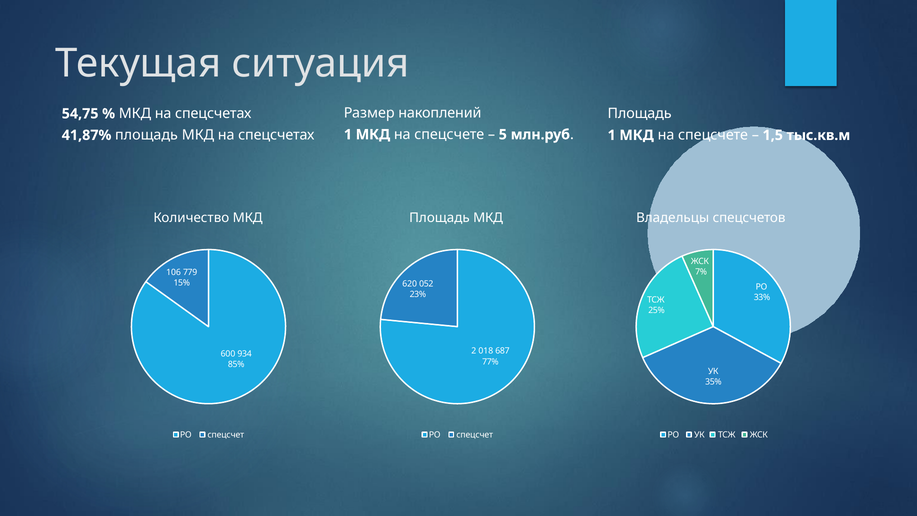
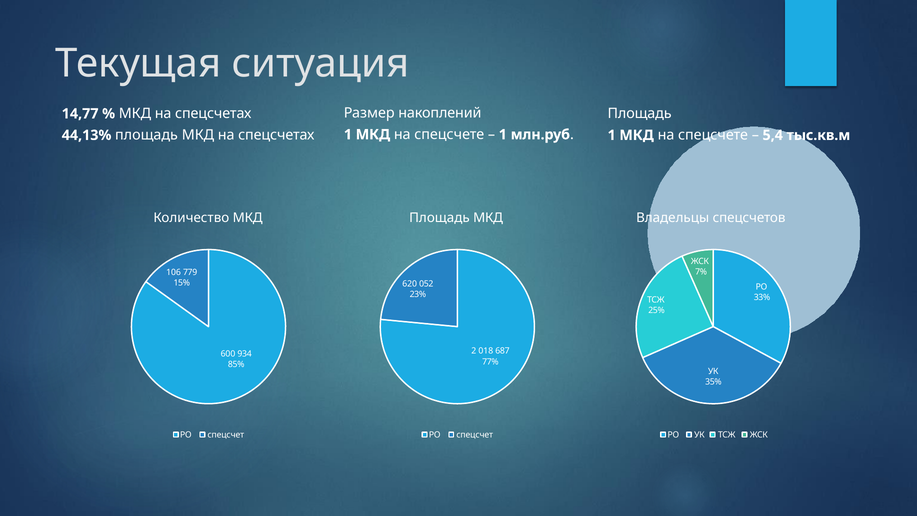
54,75: 54,75 -> 14,77
5 at (503, 135): 5 -> 1
41,87%: 41,87% -> 44,13%
1,5: 1,5 -> 5,4
